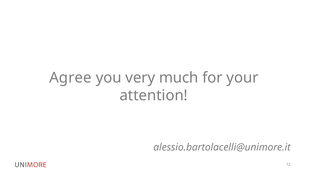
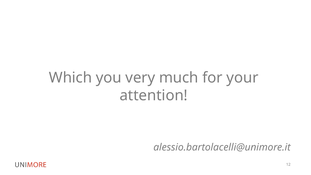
Agree: Agree -> Which
